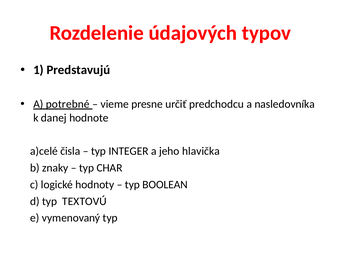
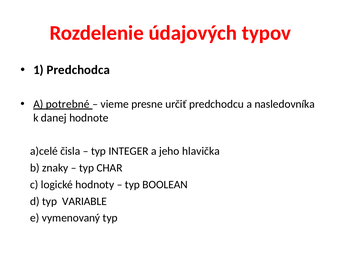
Predstavujú: Predstavujú -> Predchodca
TEXTOVÚ: TEXTOVÚ -> VARIABLE
